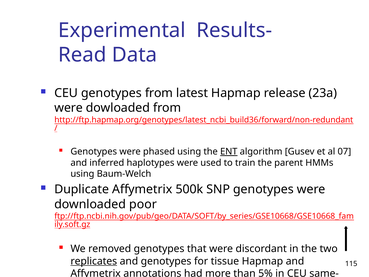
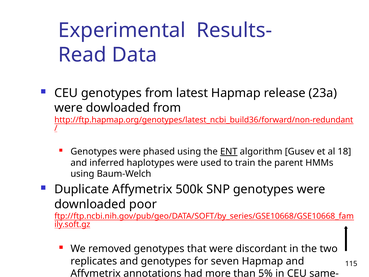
07: 07 -> 18
replicates underline: present -> none
tissue: tissue -> seven
